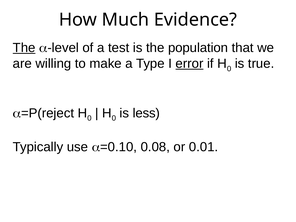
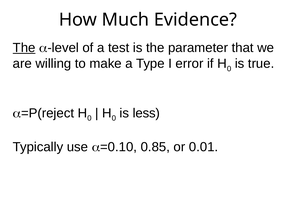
population: population -> parameter
error underline: present -> none
0.08: 0.08 -> 0.85
